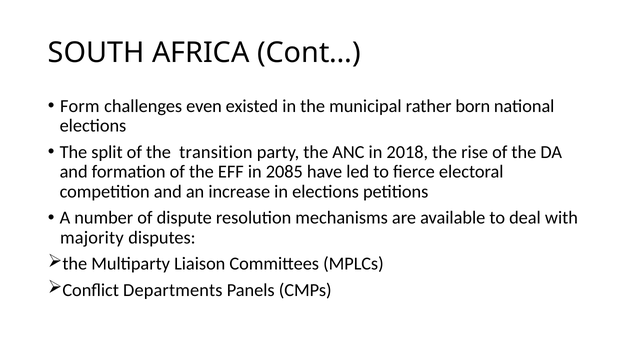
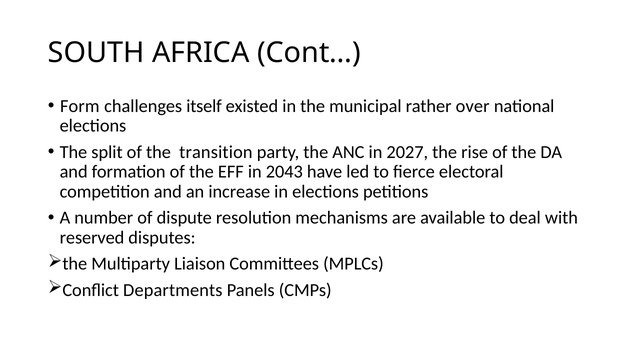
even: even -> itself
born: born -> over
2018: 2018 -> 2027
2085: 2085 -> 2043
majority: majority -> reserved
